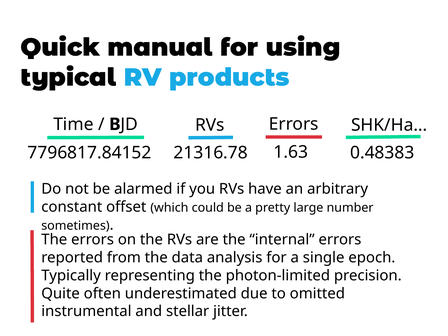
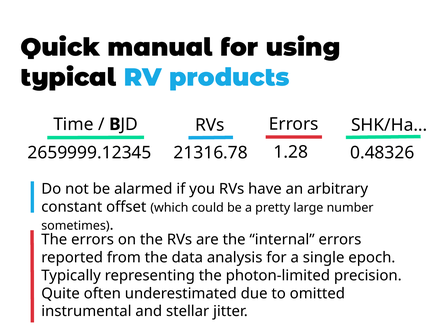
0.48383: 0.48383 -> 0.48326
7796817.84152: 7796817.84152 -> 2659999.12345
1.63: 1.63 -> 1.28
